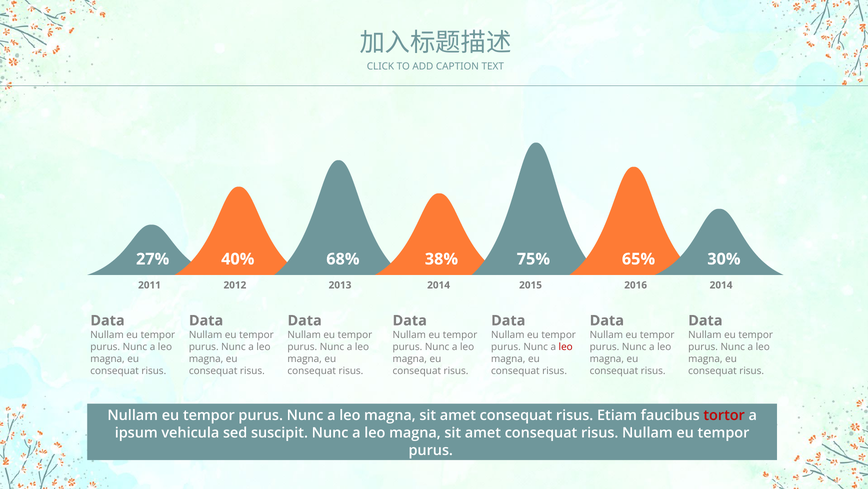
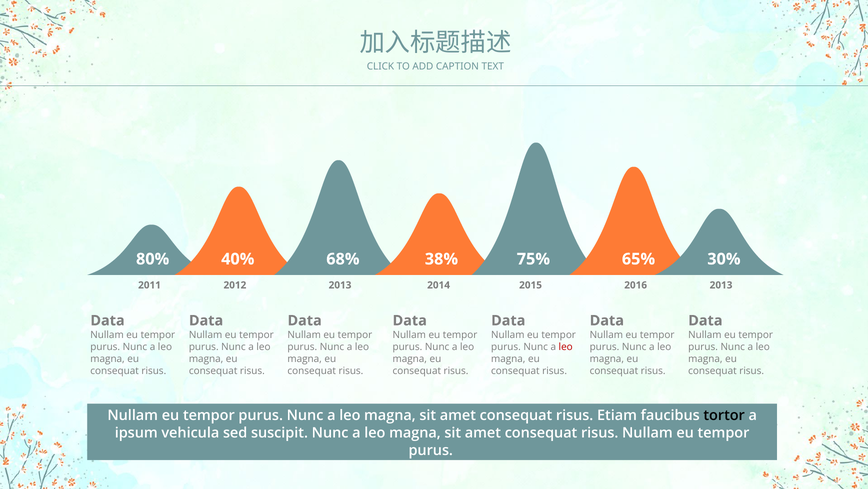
27%: 27% -> 80%
2014 2014: 2014 -> 2013
tortor colour: red -> black
